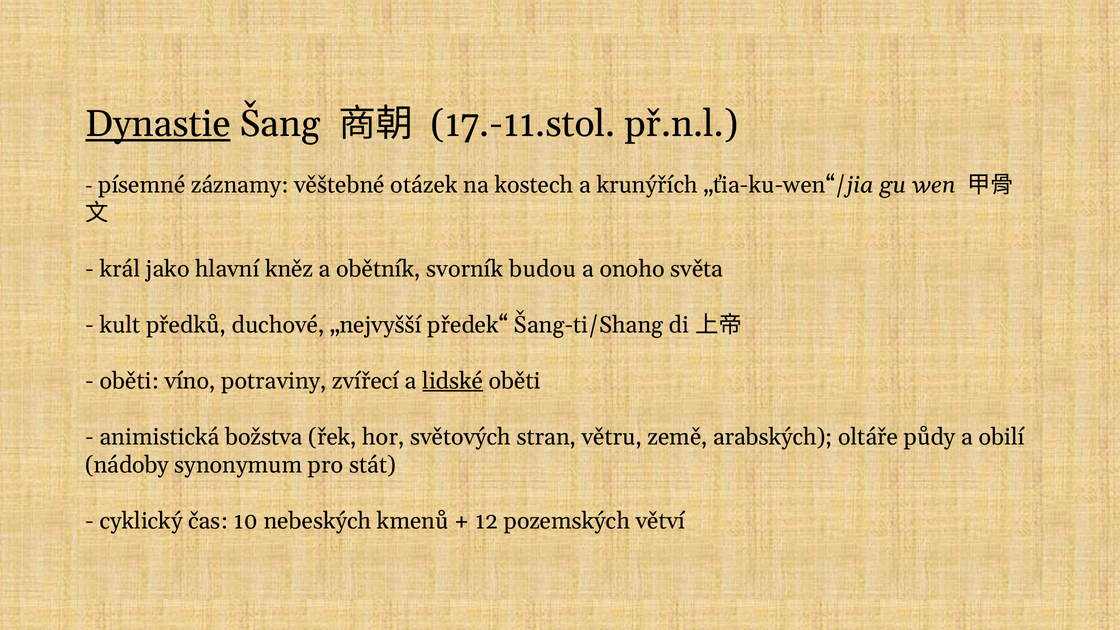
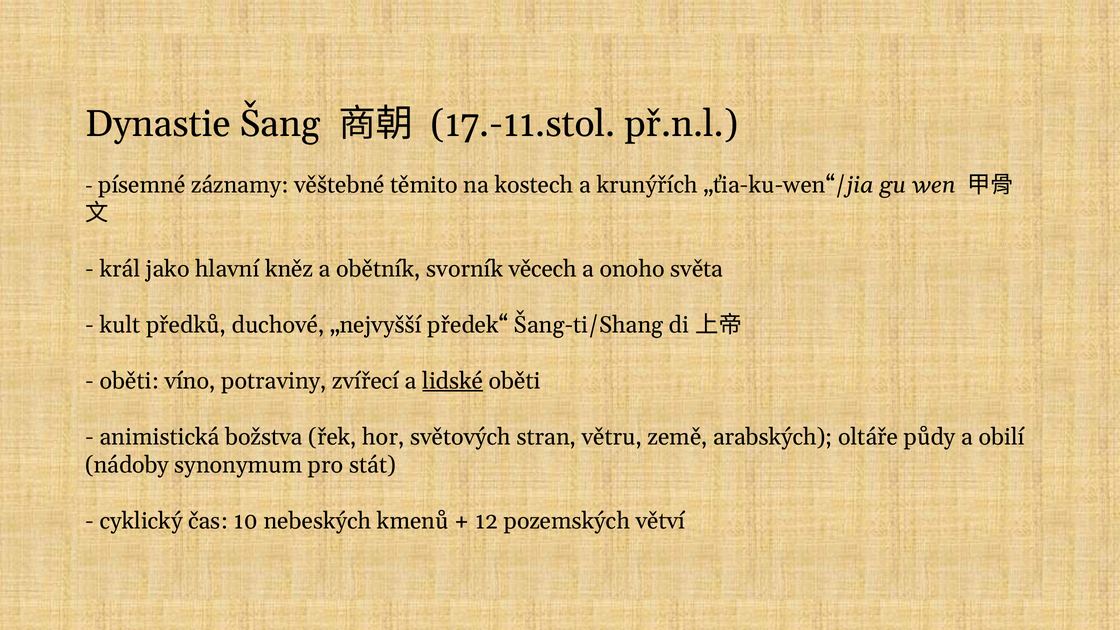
Dynastie underline: present -> none
otázek: otázek -> těmito
budou: budou -> věcech
